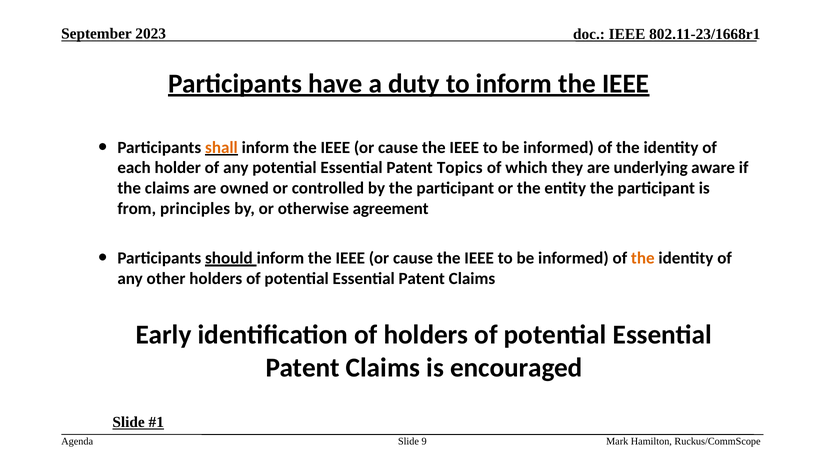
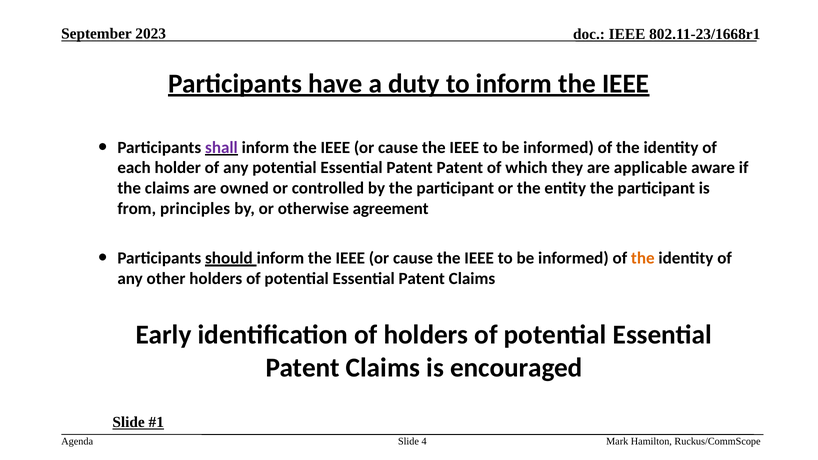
shall colour: orange -> purple
Patent Topics: Topics -> Patent
underlying: underlying -> applicable
9: 9 -> 4
